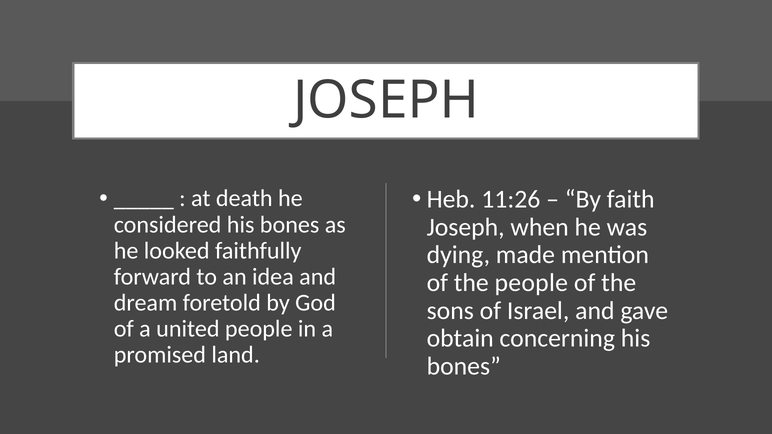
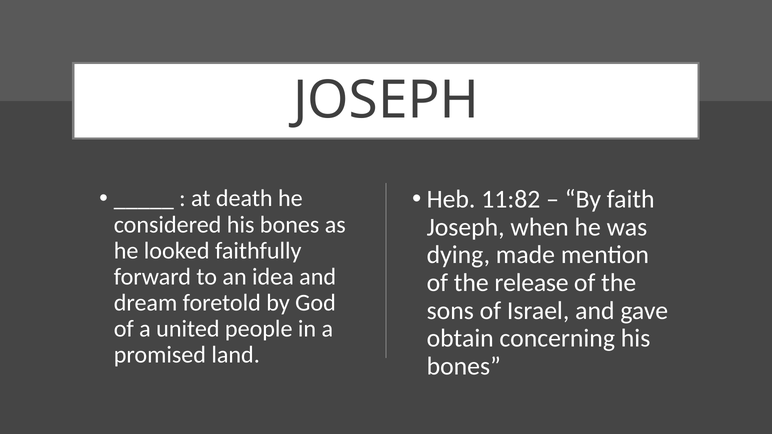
11:26: 11:26 -> 11:82
the people: people -> release
